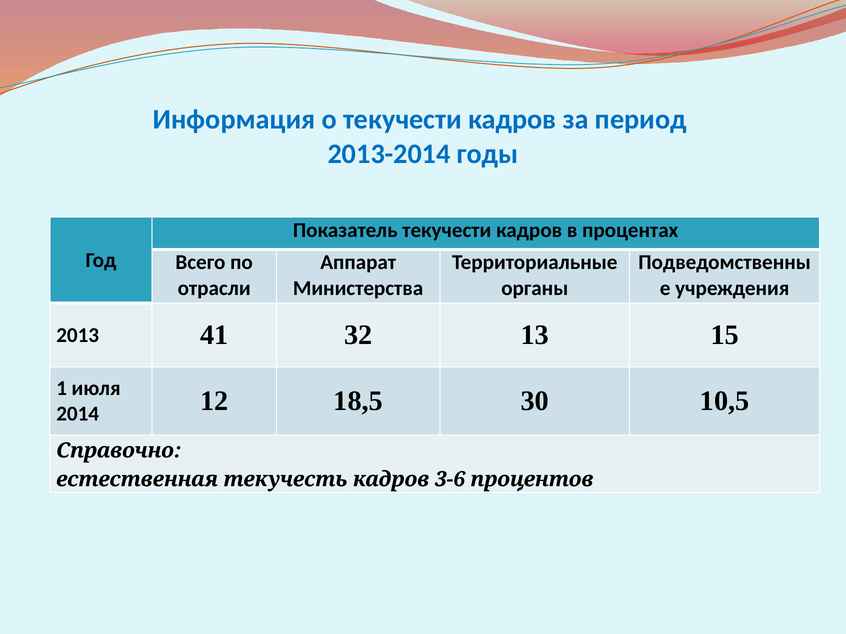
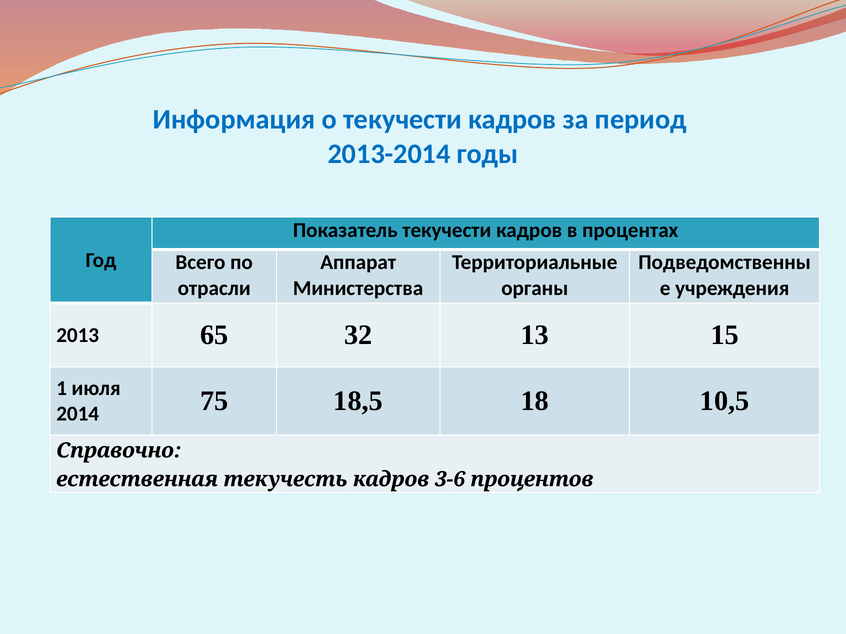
41: 41 -> 65
12: 12 -> 75
30: 30 -> 18
